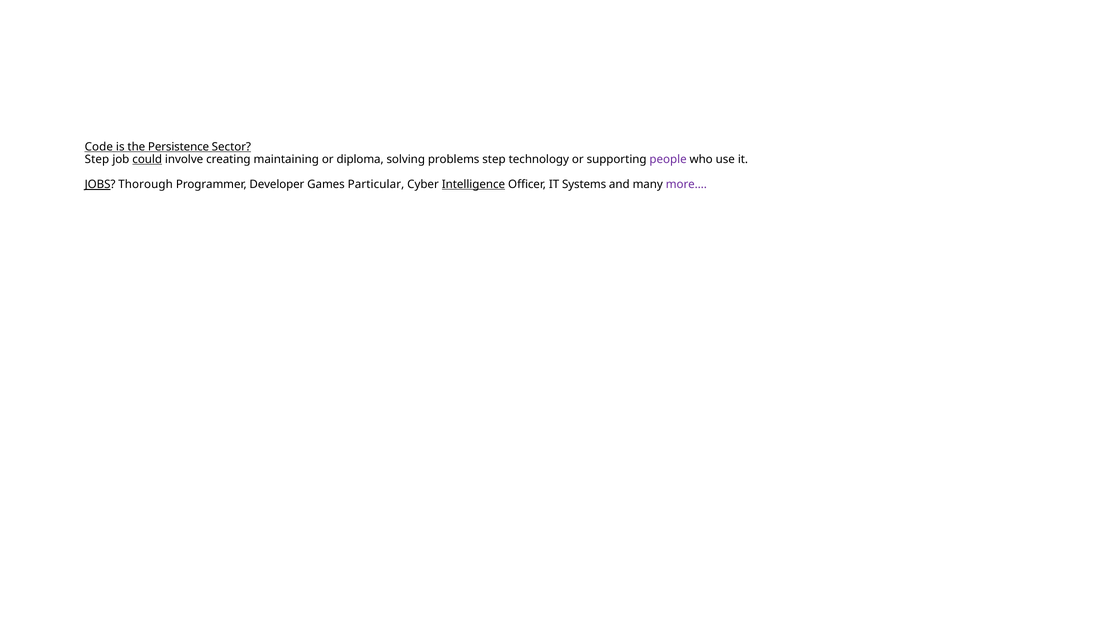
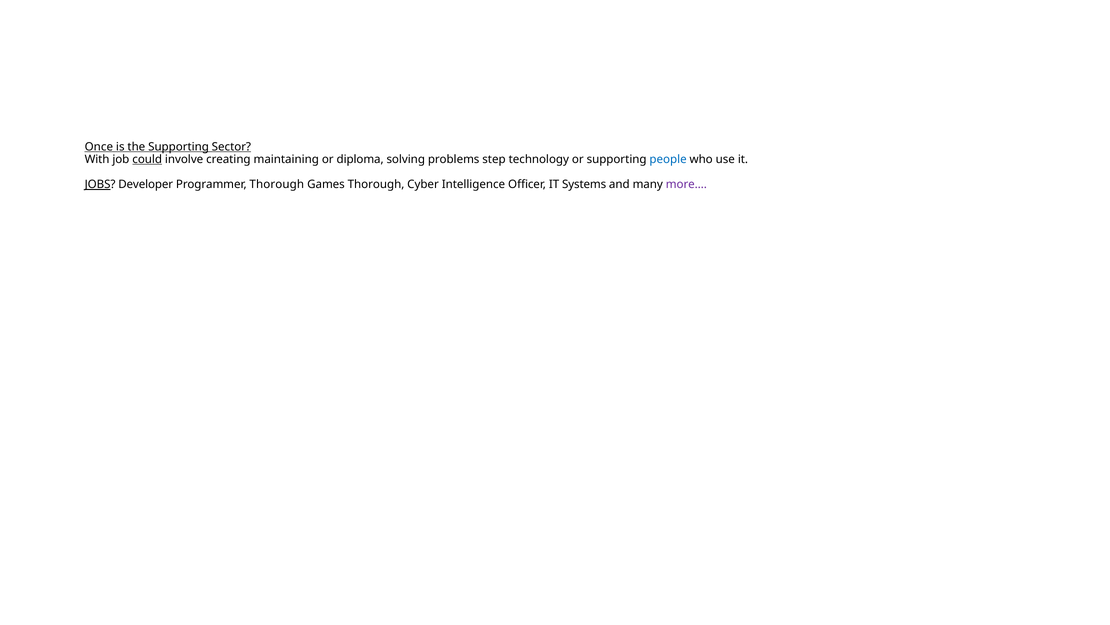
Code: Code -> Once
the Persistence: Persistence -> Supporting
Step at (97, 159): Step -> With
people colour: purple -> blue
Thorough: Thorough -> Developer
Programmer Developer: Developer -> Thorough
Games Particular: Particular -> Thorough
Intelligence underline: present -> none
